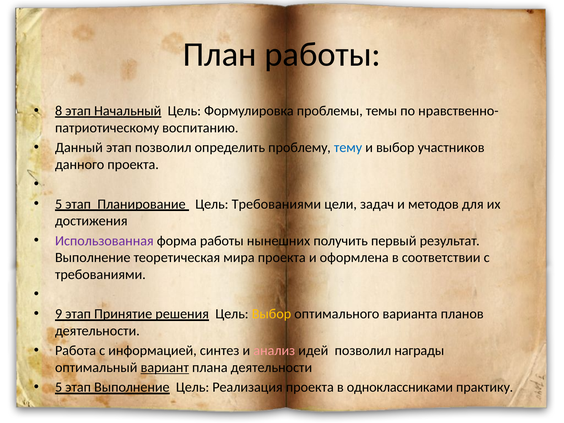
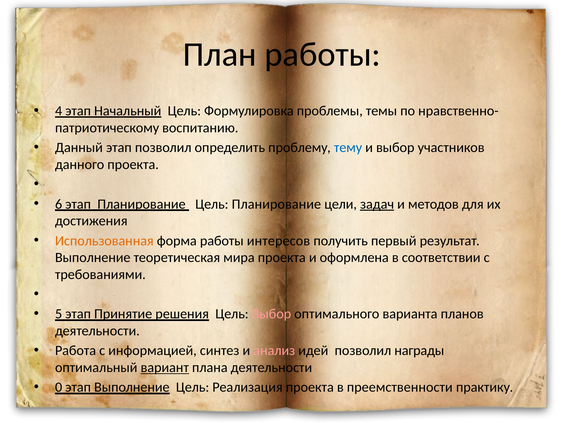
8: 8 -> 4
5 at (59, 204): 5 -> 6
Цель Требованиями: Требованиями -> Планирование
задач underline: none -> present
Использованная colour: purple -> orange
нынешних: нынешних -> интересов
9: 9 -> 5
Выбор at (271, 314) colour: yellow -> pink
5 at (59, 387): 5 -> 0
одноклассниками: одноклассниками -> преемственности
